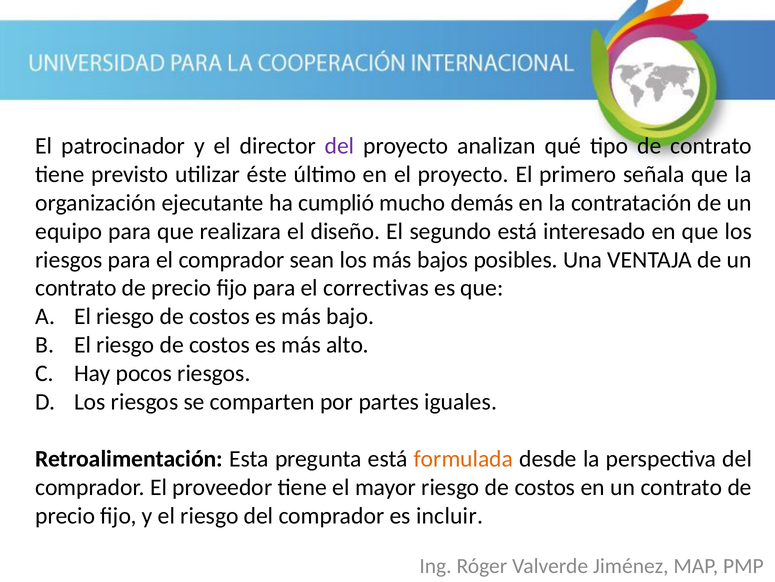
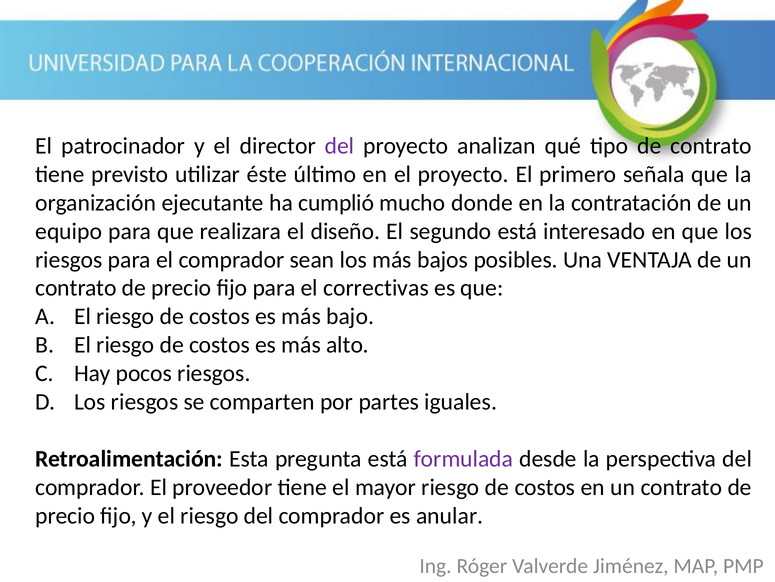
demás: demás -> donde
formulada colour: orange -> purple
incluir: incluir -> anular
